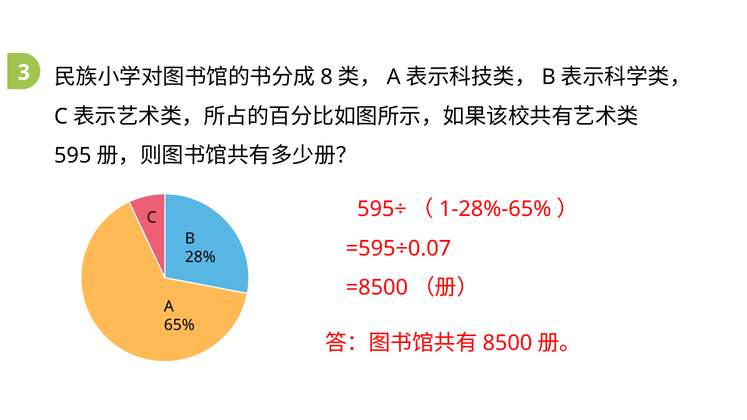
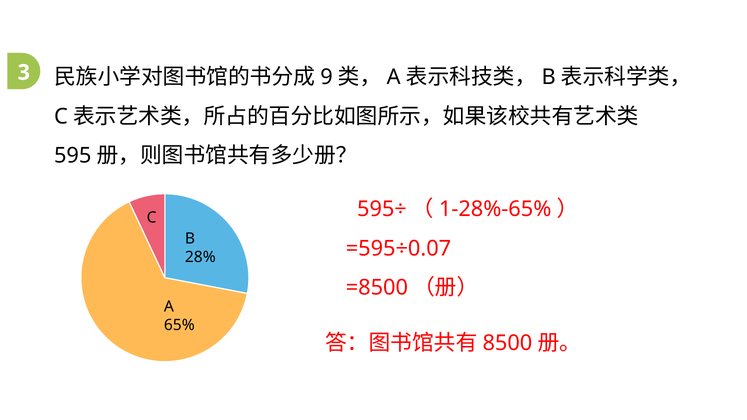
8: 8 -> 9
